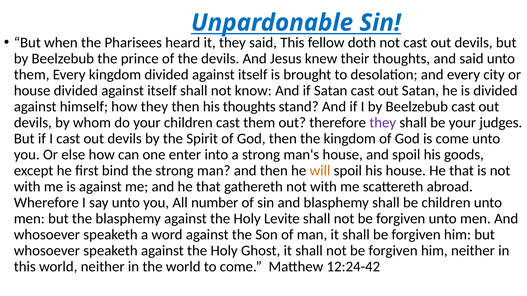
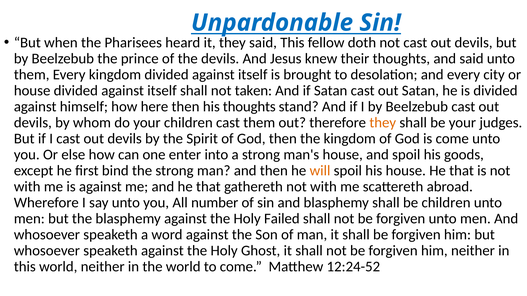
know: know -> taken
how they: they -> here
they at (383, 123) colour: purple -> orange
Levite: Levite -> Failed
12:24-42: 12:24-42 -> 12:24-52
